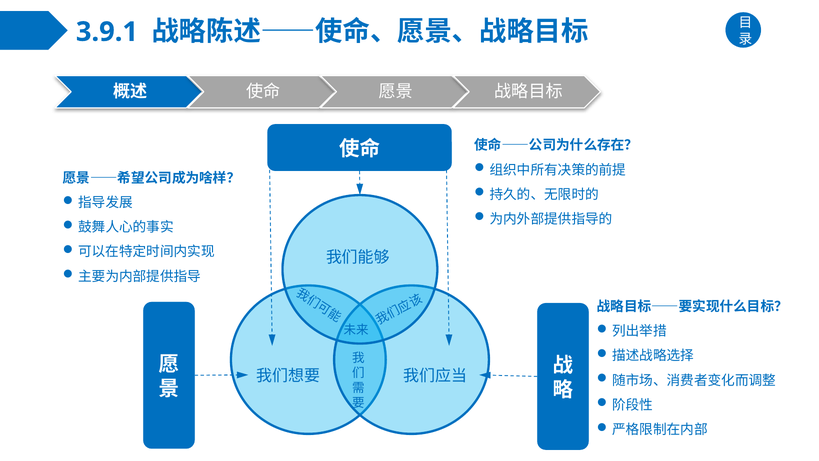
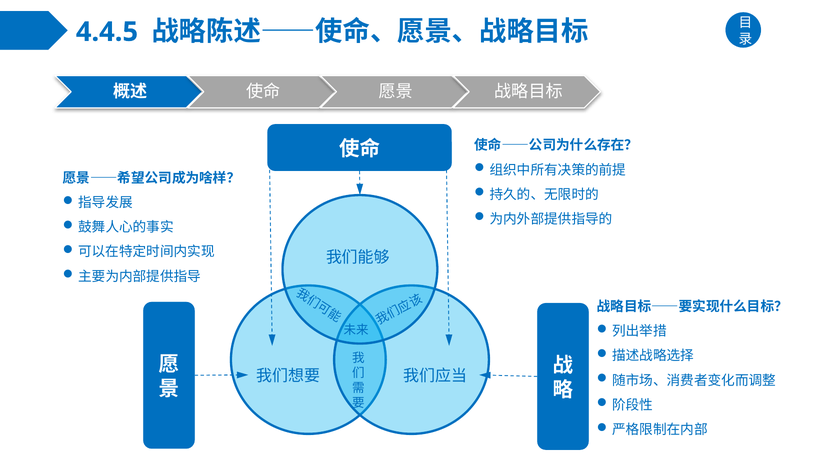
3.9.1: 3.9.1 -> 4.4.5
